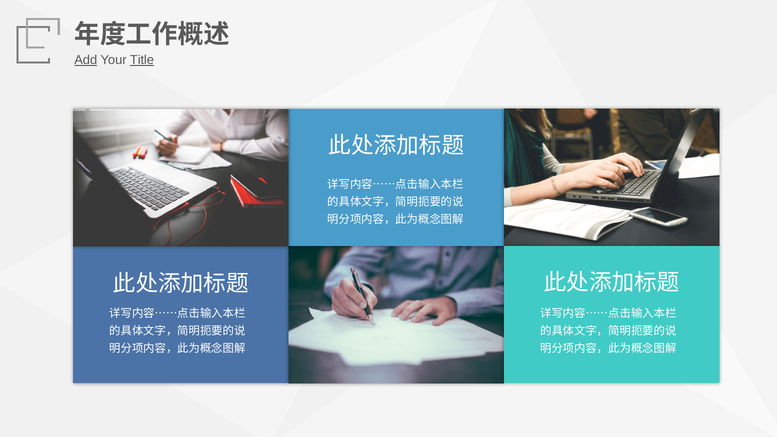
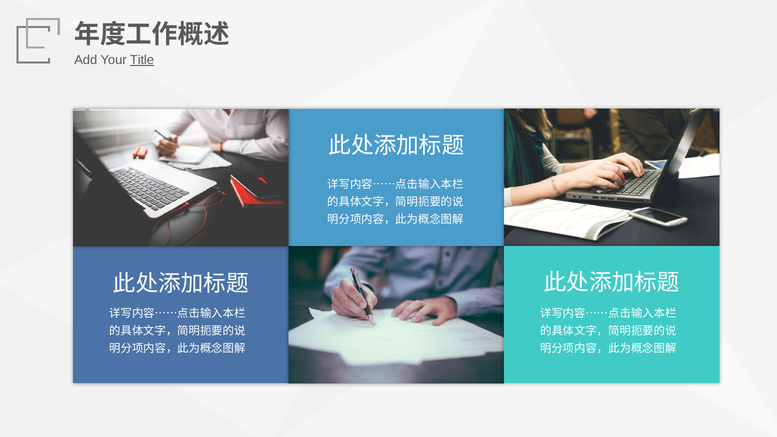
Add underline: present -> none
